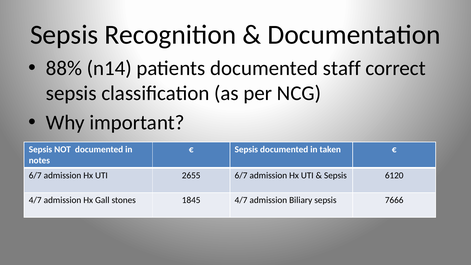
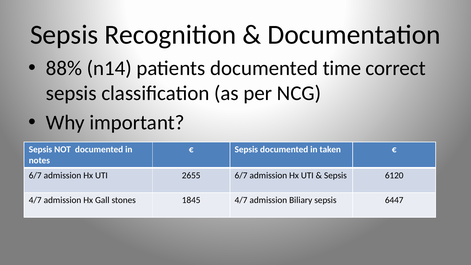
staff: staff -> time
7666: 7666 -> 6447
